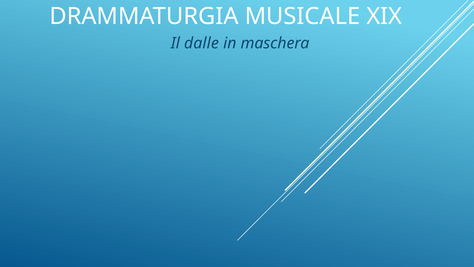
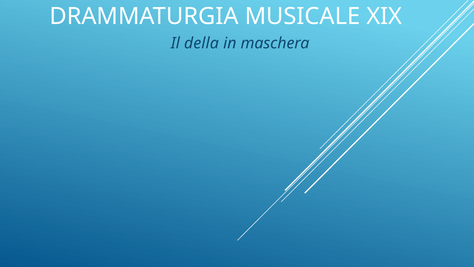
dalle: dalle -> della
